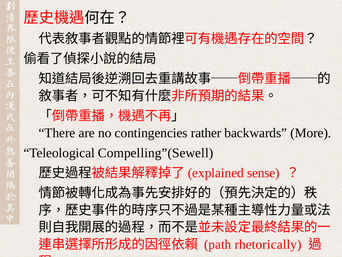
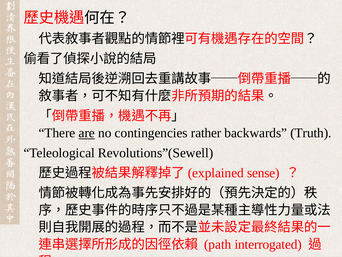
are underline: none -> present
More: More -> Truth
Compelling”(Sewell: Compelling”(Sewell -> Revolutions”(Sewell
rhetorically: rhetorically -> interrogated
